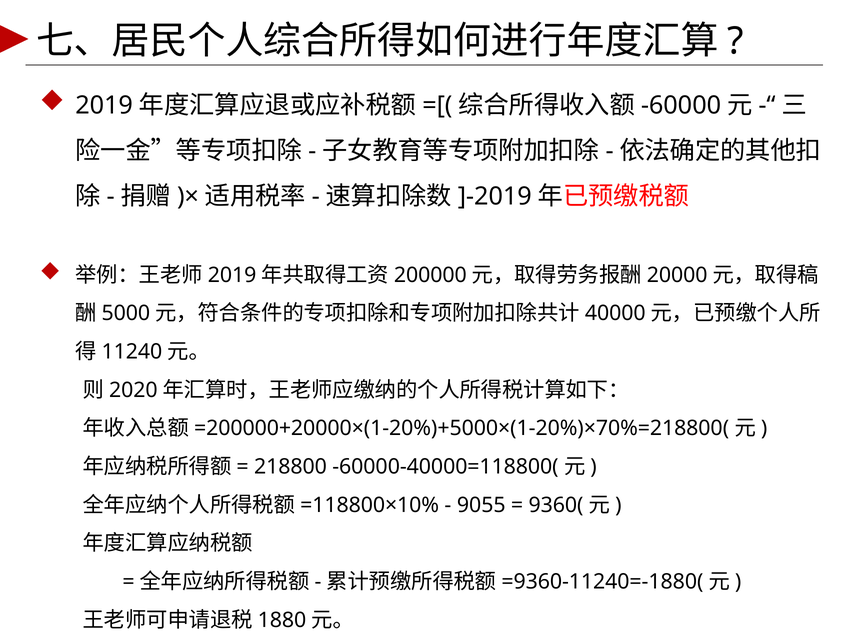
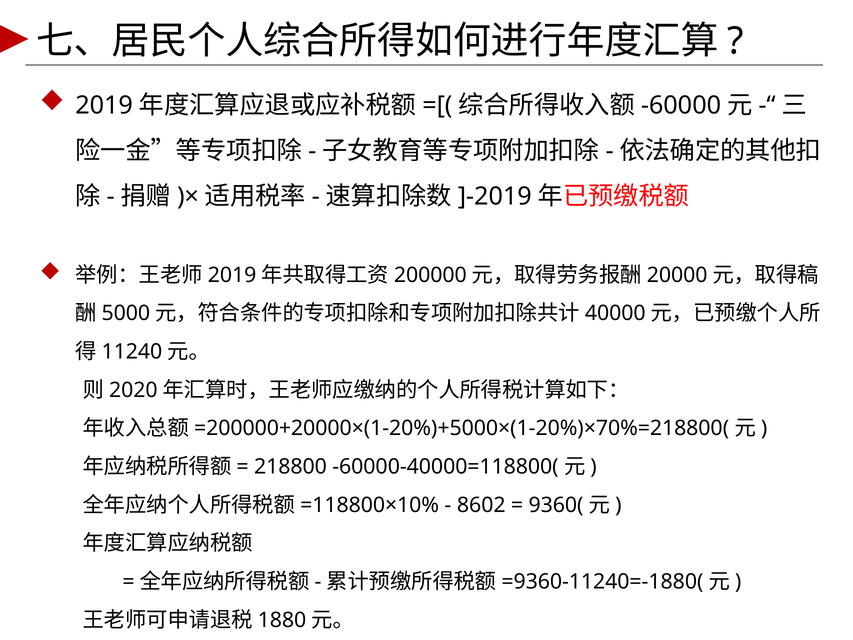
9055: 9055 -> 8602
